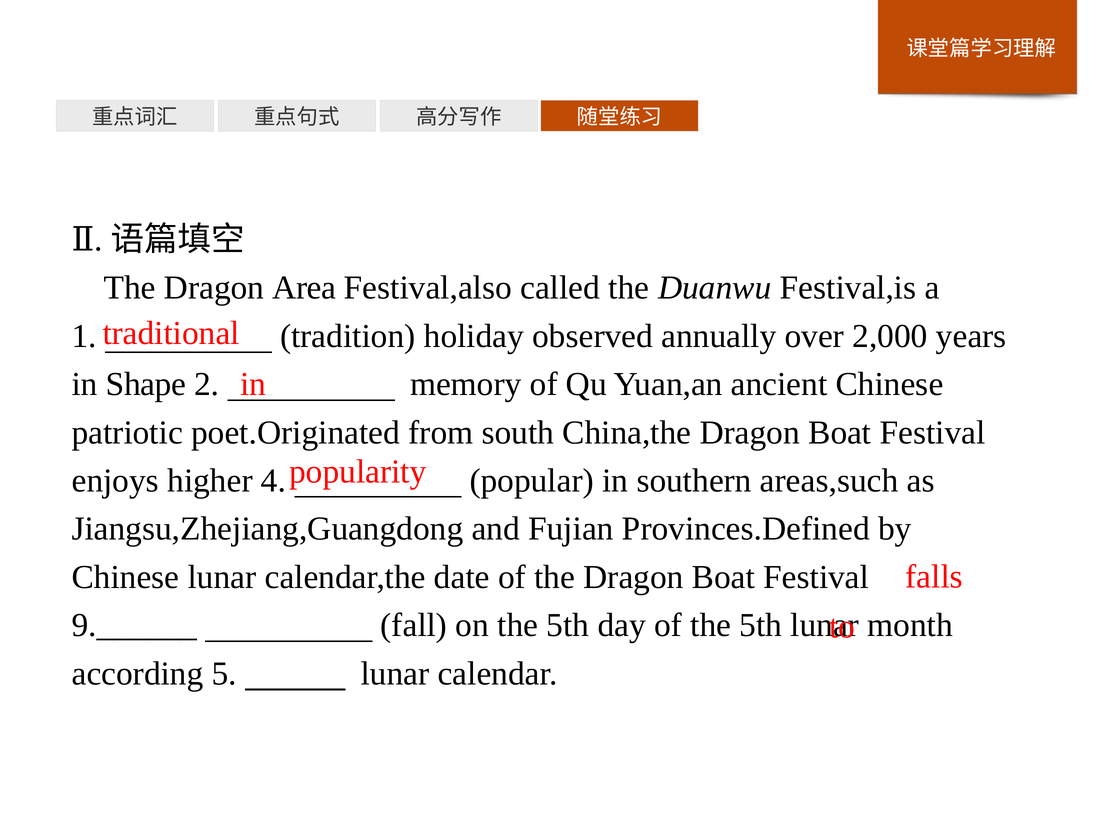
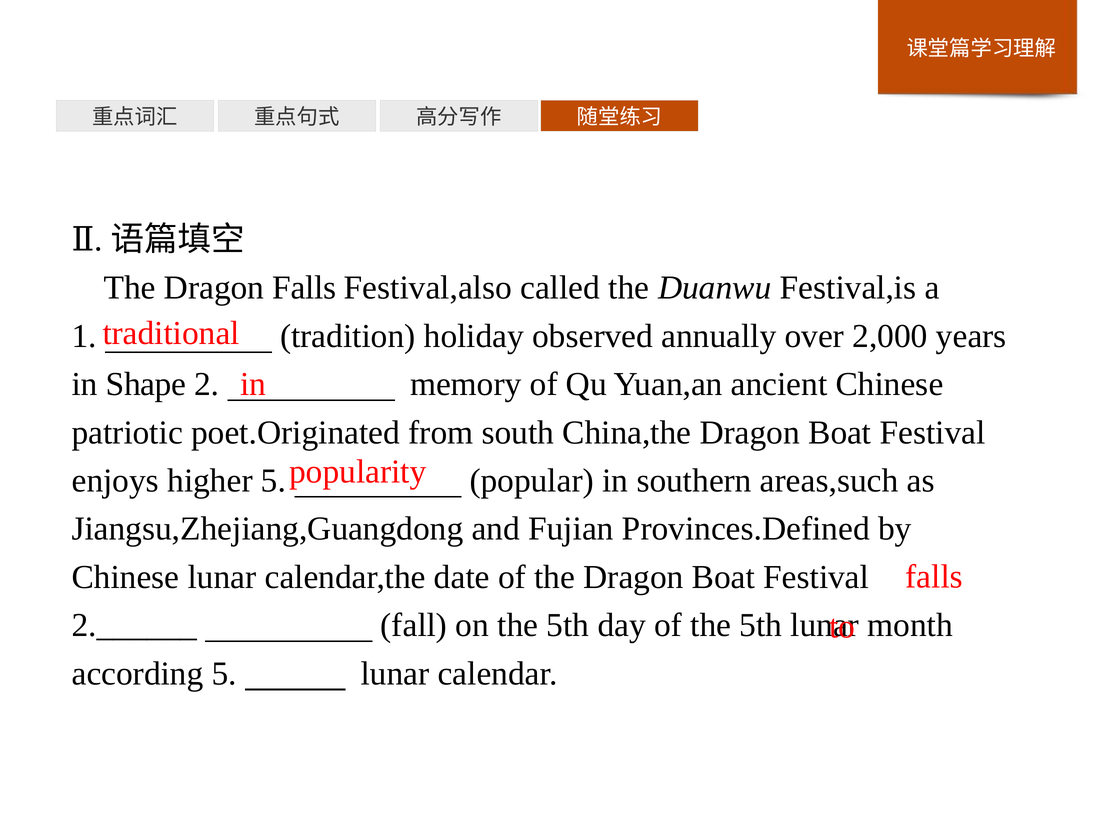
Dragon Area: Area -> Falls
higher 4: 4 -> 5
9.______: 9.______ -> 2.______
